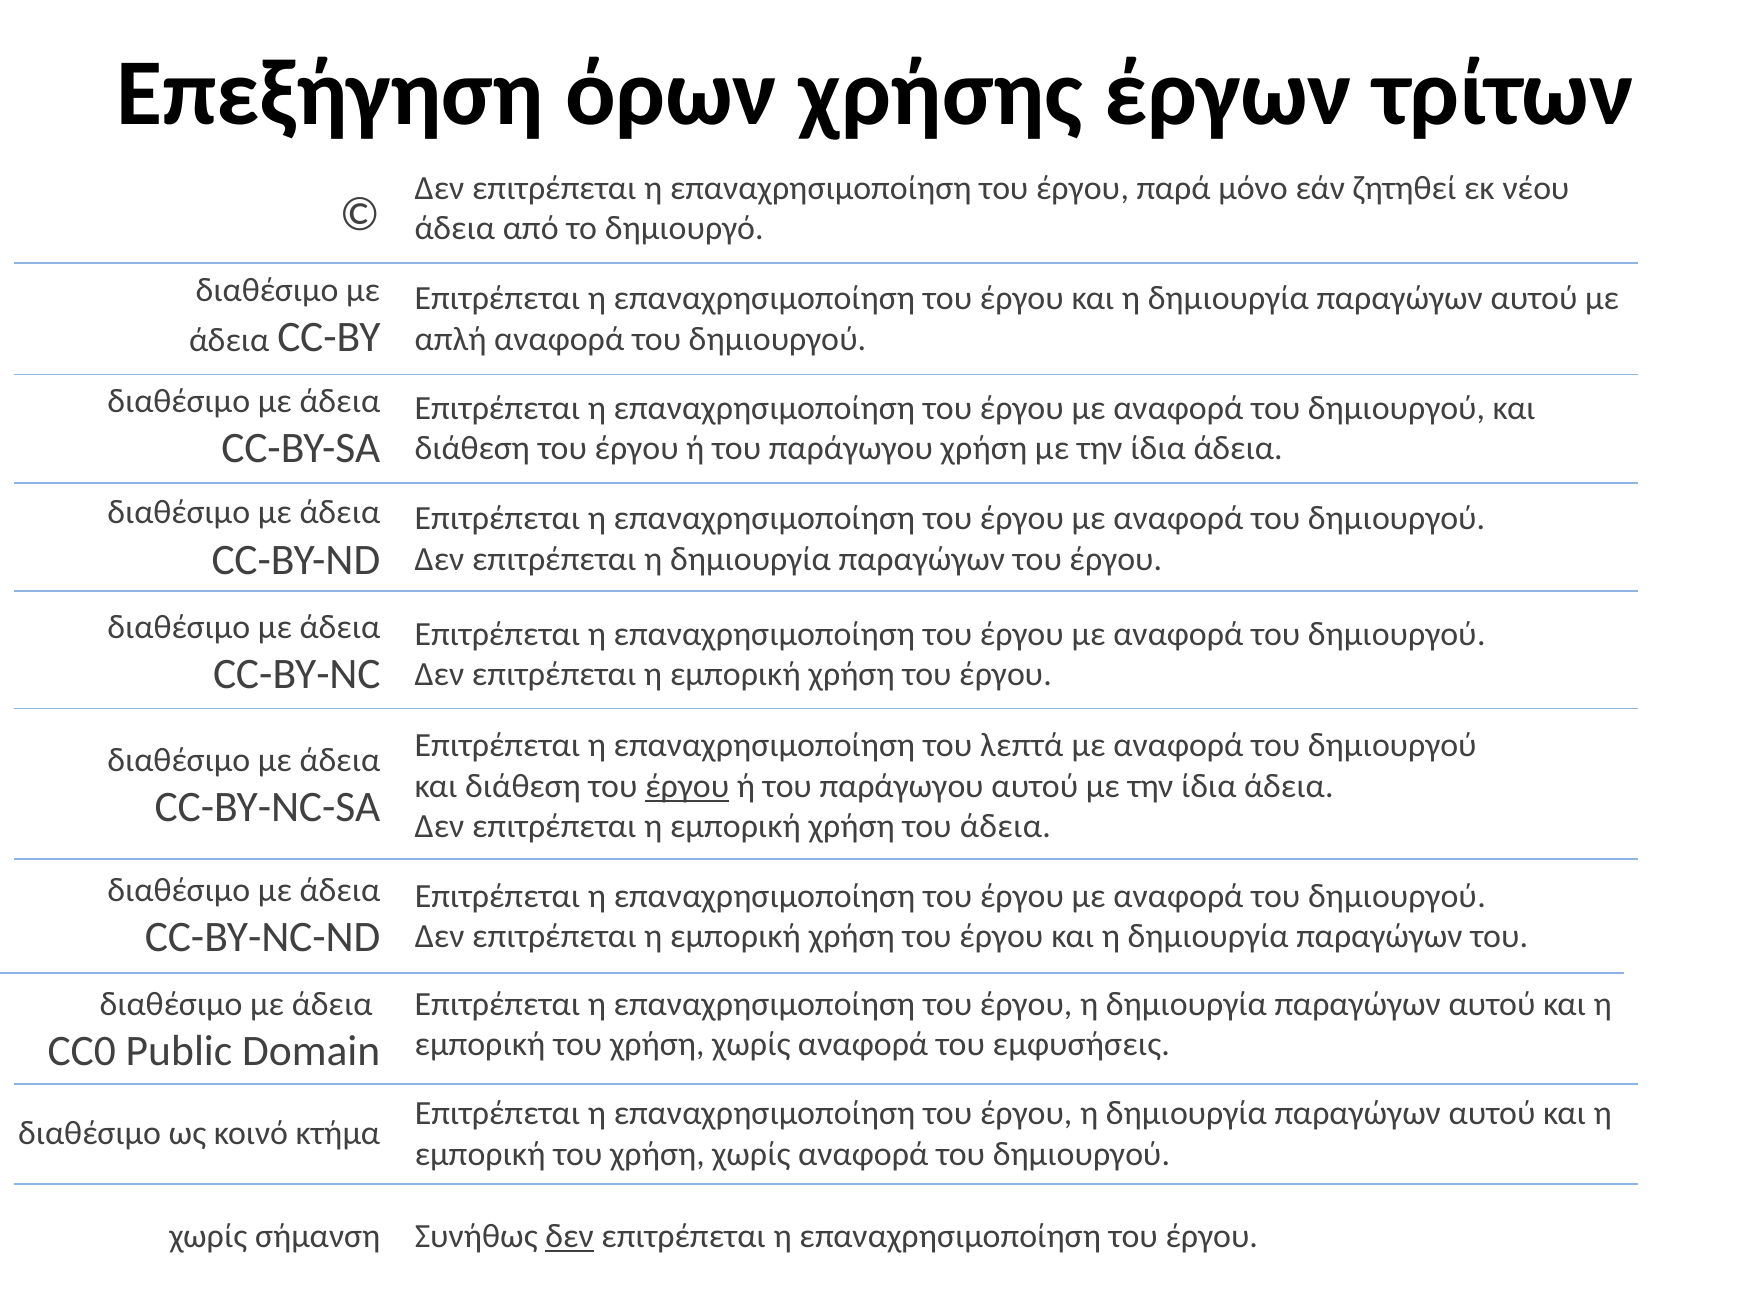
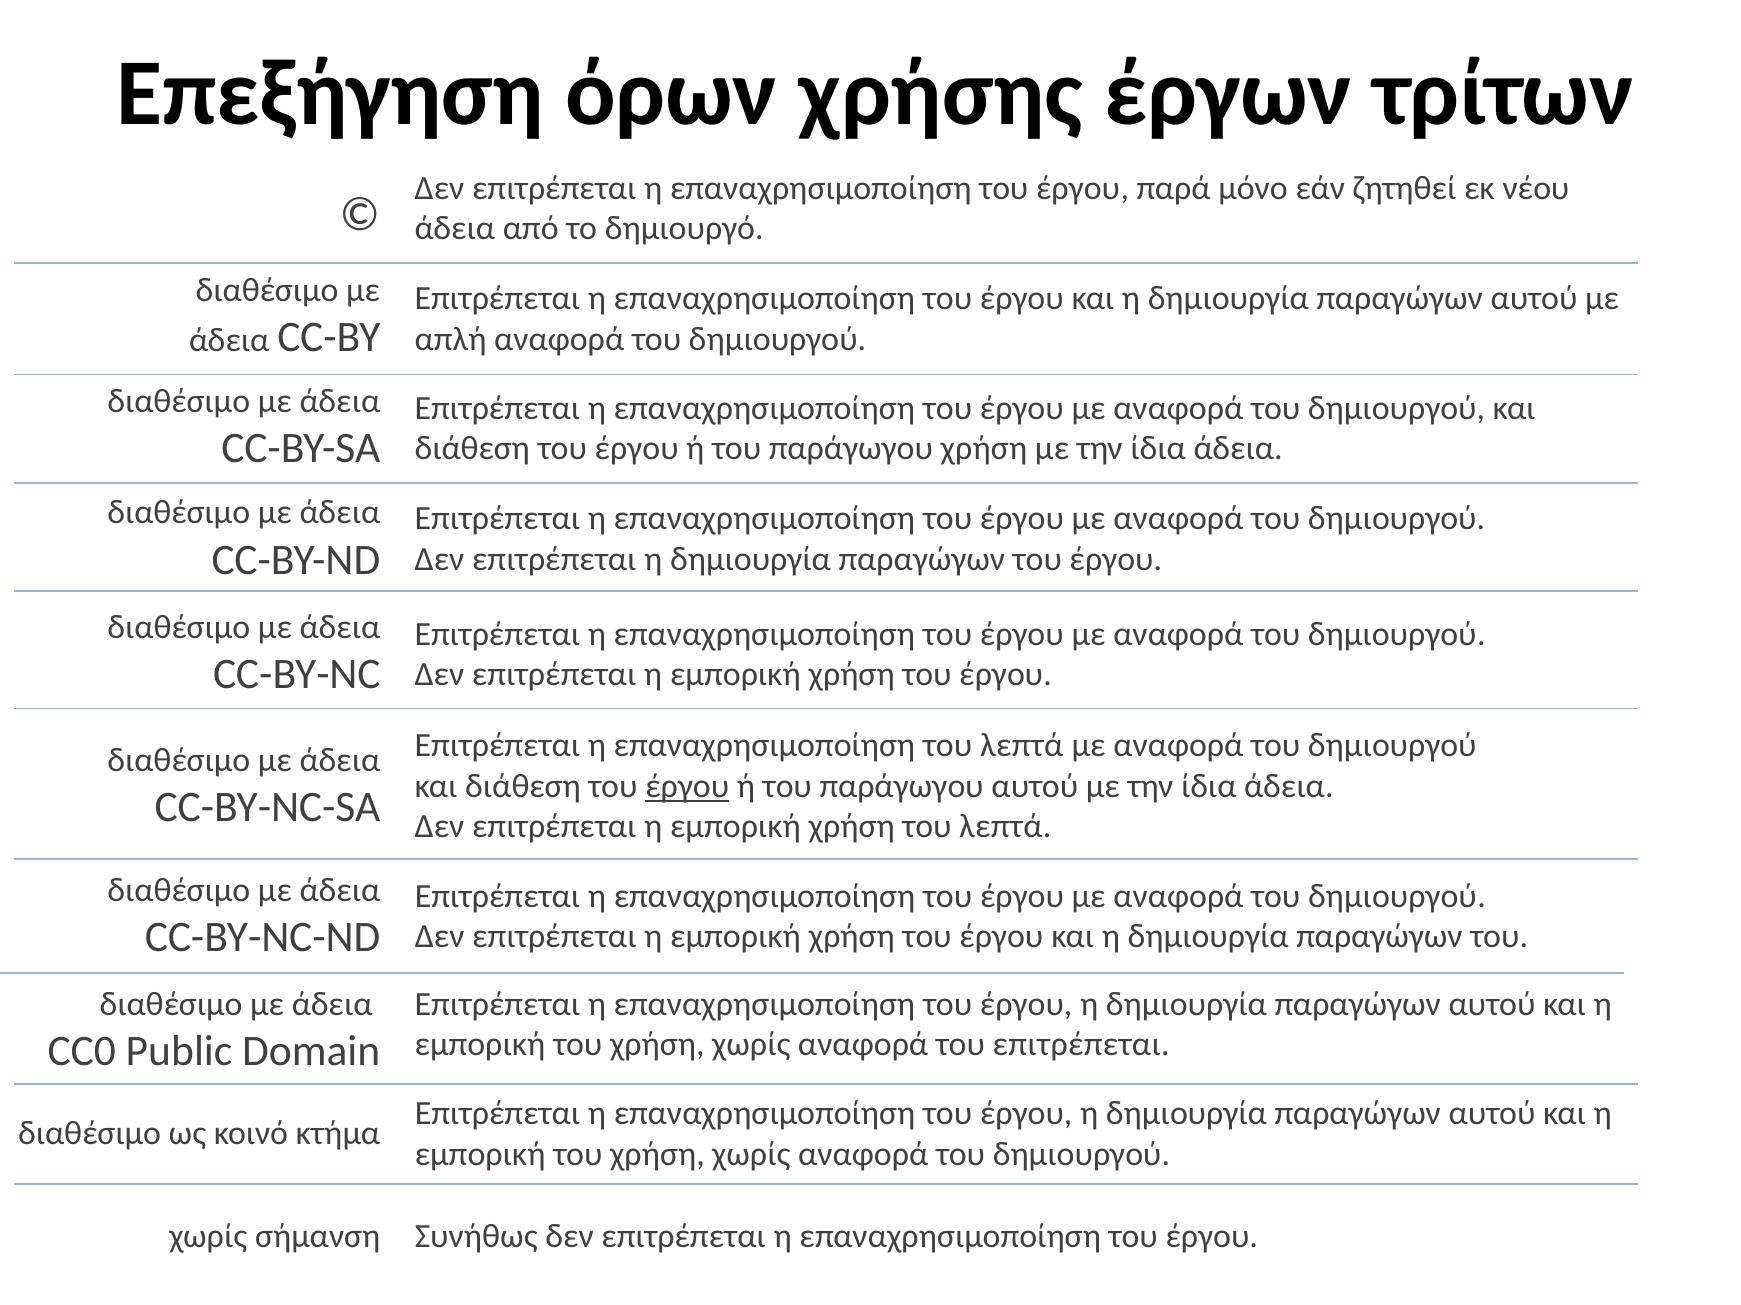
χρήση του άδεια: άδεια -> λεπτά
του εμφυσήσεις: εμφυσήσεις -> επιτρέπεται
δεν at (569, 1237) underline: present -> none
